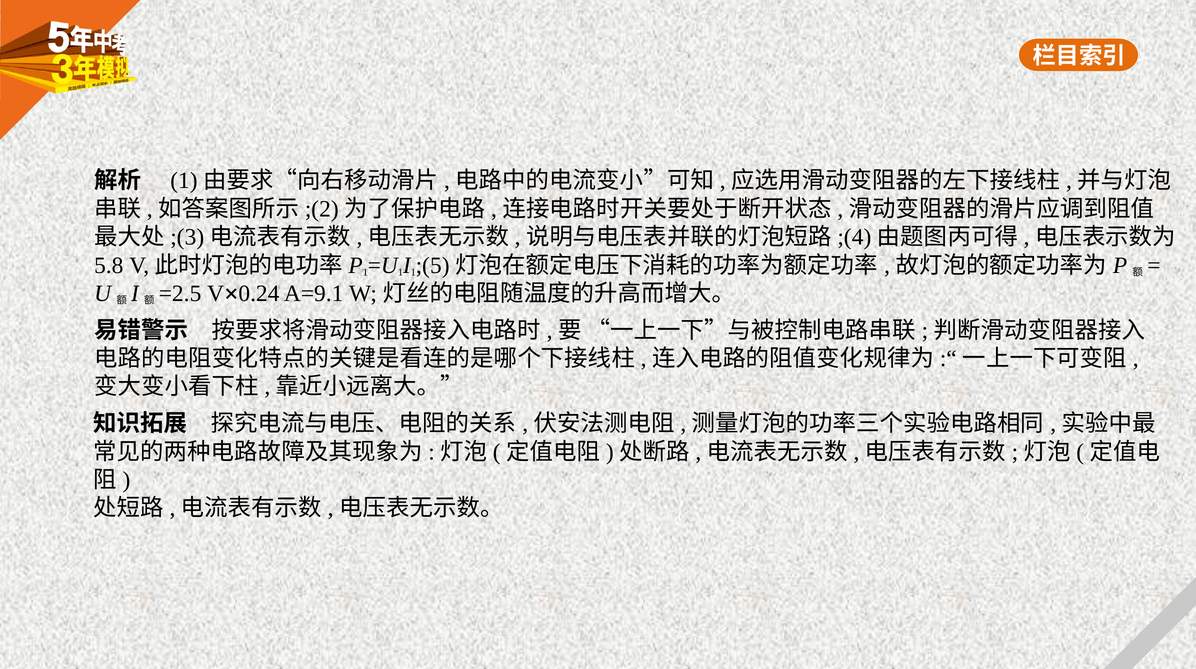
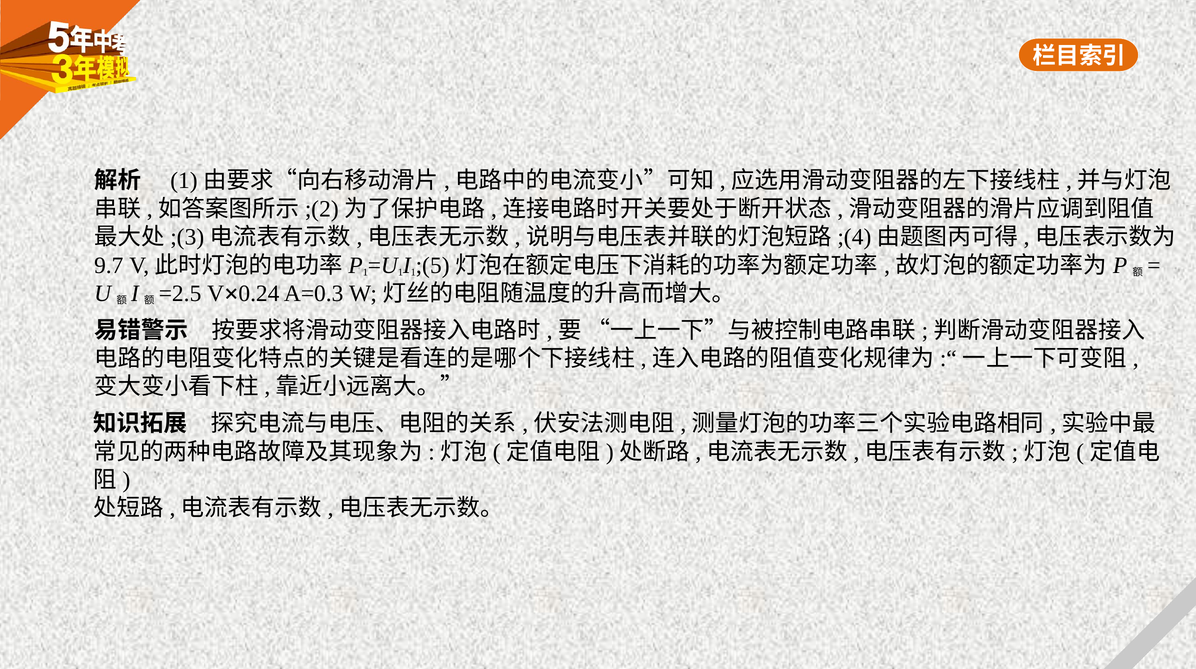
5.8: 5.8 -> 9.7
A=9.1: A=9.1 -> A=0.3
